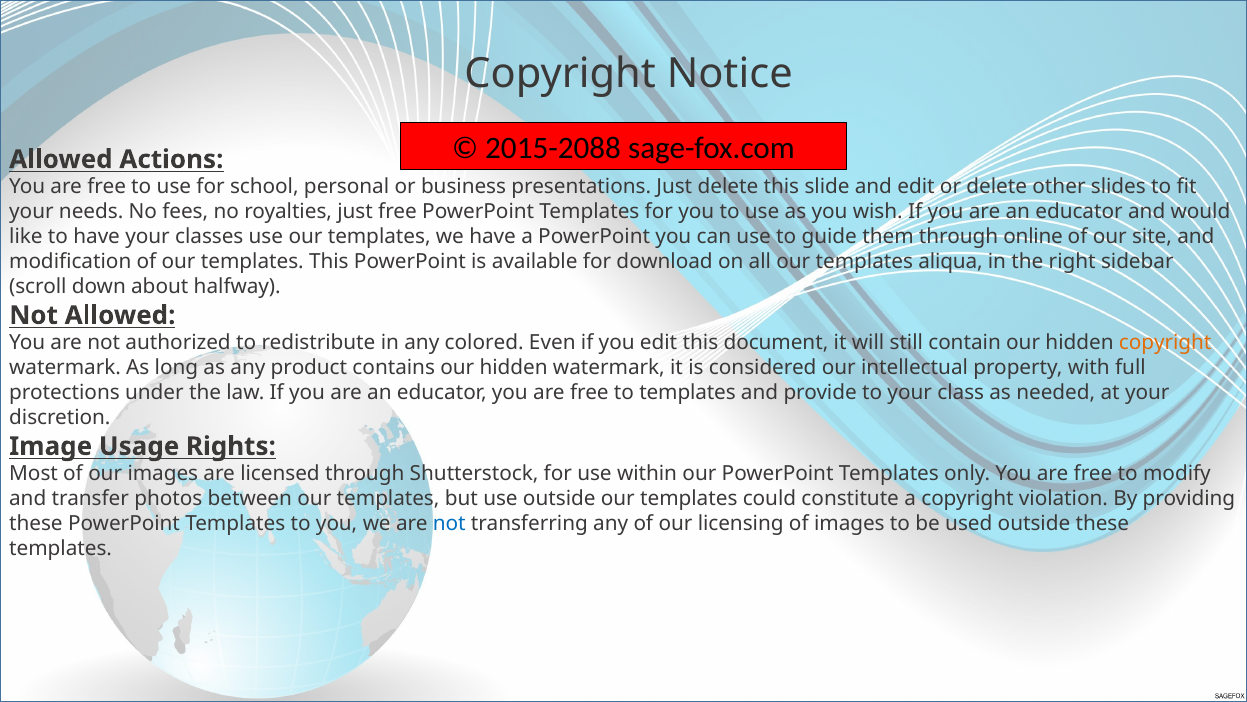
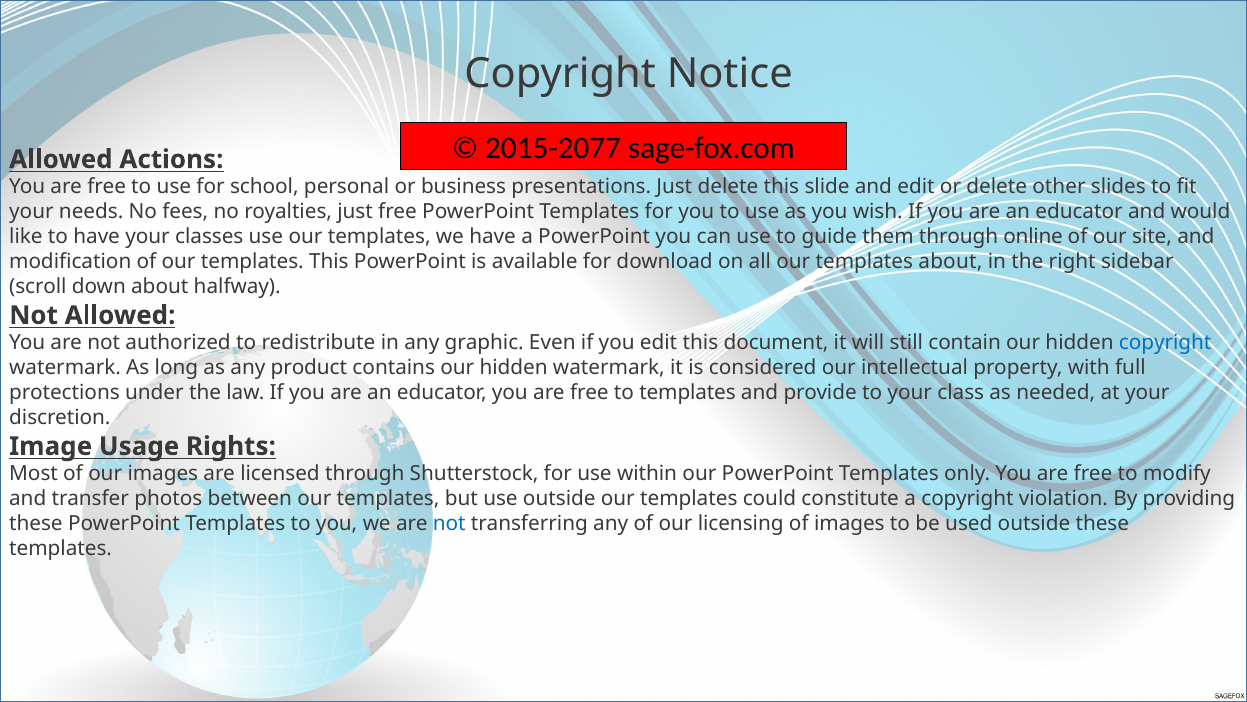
2015-2088: 2015-2088 -> 2015-2077
templates aliqua: aliqua -> about
colored: colored -> graphic
copyright at (1165, 343) colour: orange -> blue
